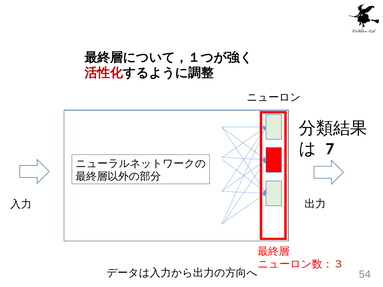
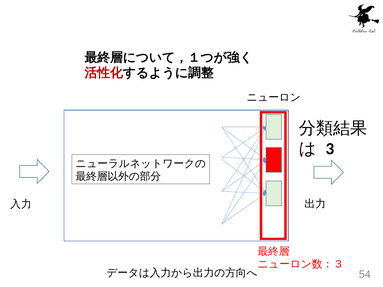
7: 7 -> 3
